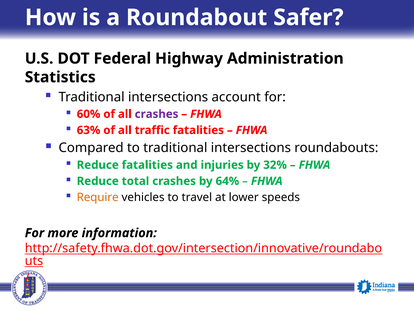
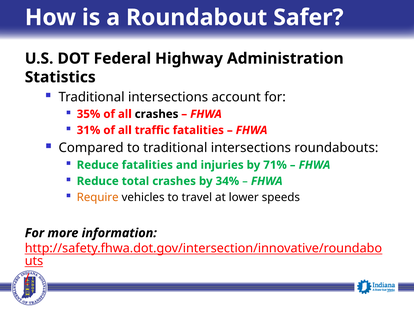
60%: 60% -> 35%
crashes at (157, 114) colour: purple -> black
63%: 63% -> 31%
32%: 32% -> 71%
64%: 64% -> 34%
